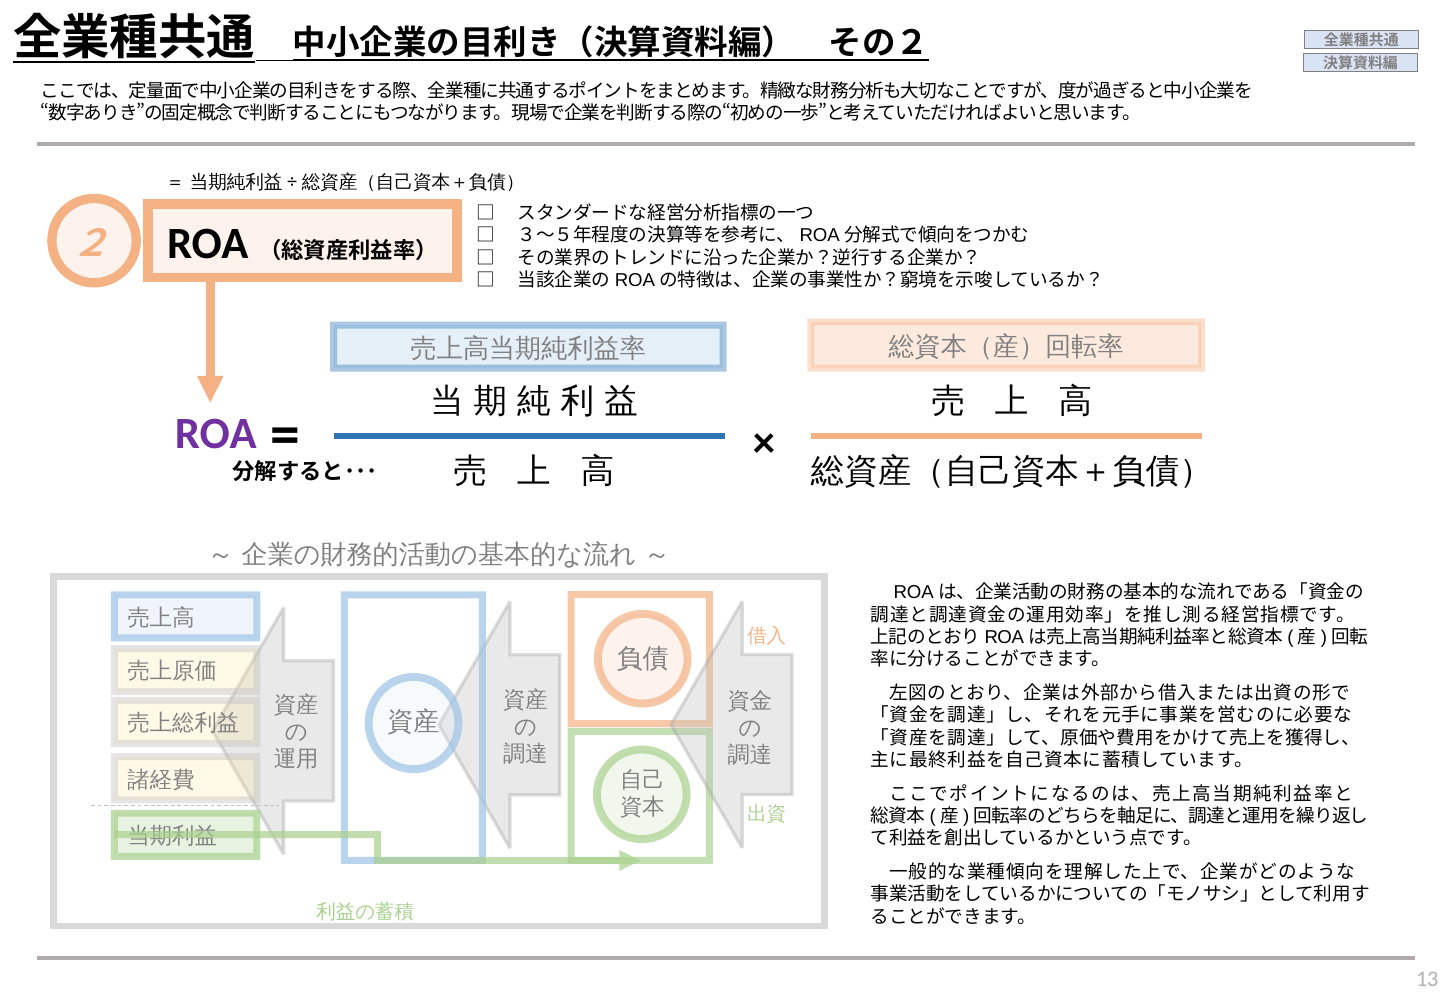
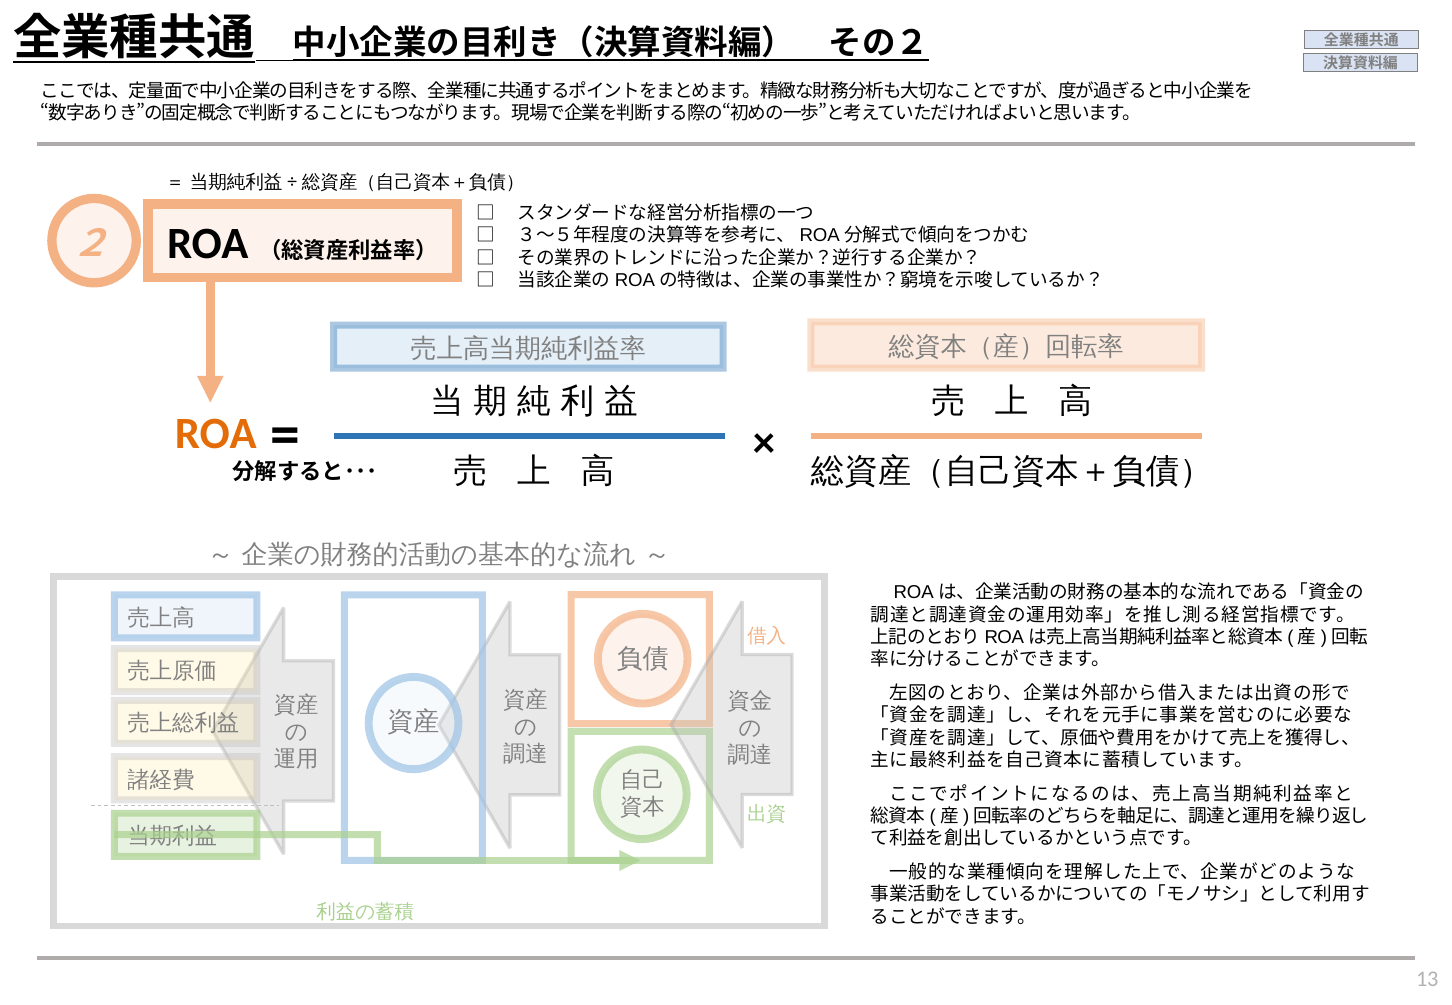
ROA at (216, 434) colour: purple -> orange
